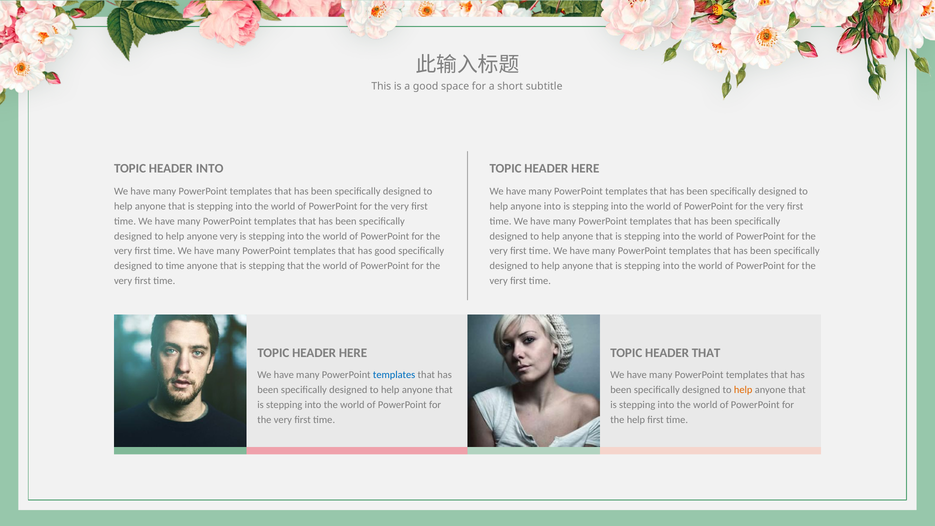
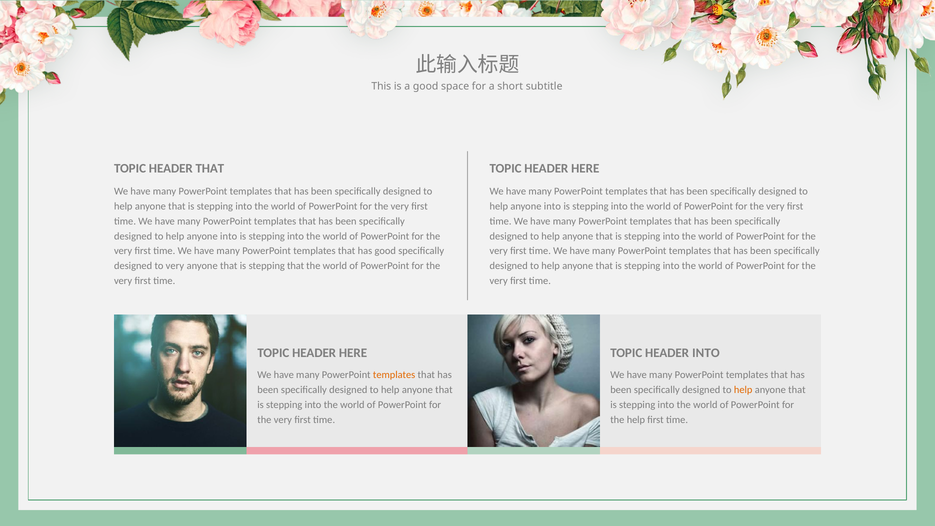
HEADER INTO: INTO -> THAT
very at (229, 236): very -> into
to time: time -> very
HEADER THAT: THAT -> INTO
templates at (394, 375) colour: blue -> orange
